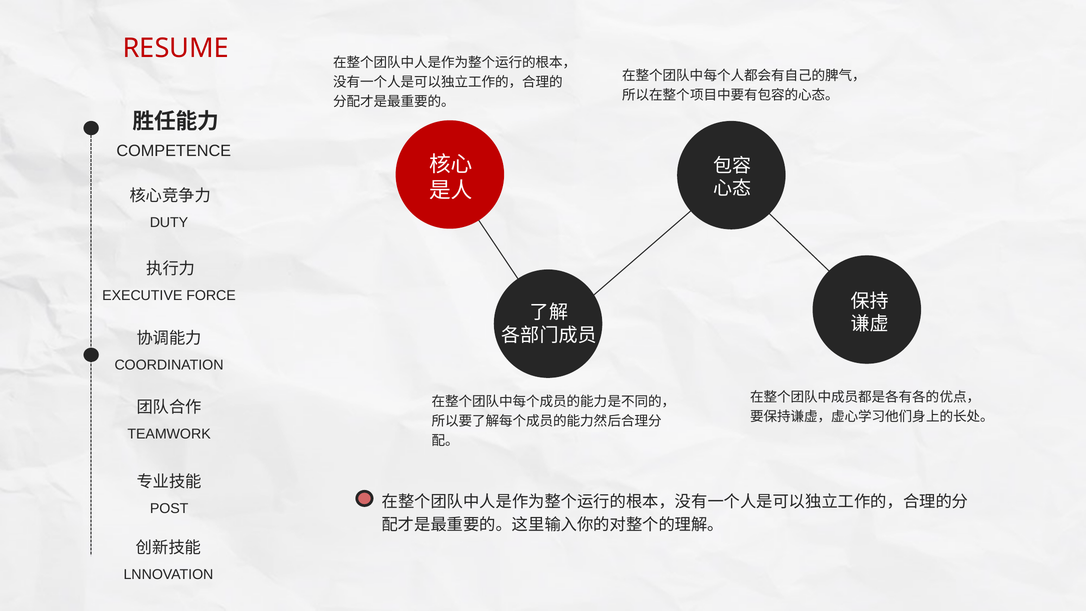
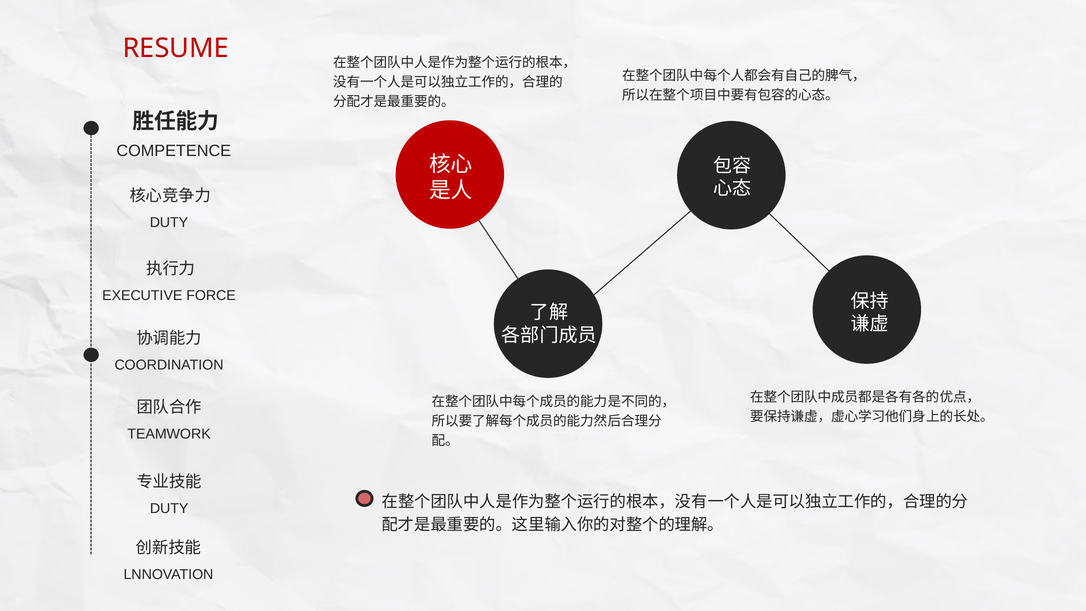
POST at (169, 509): POST -> DUTY
